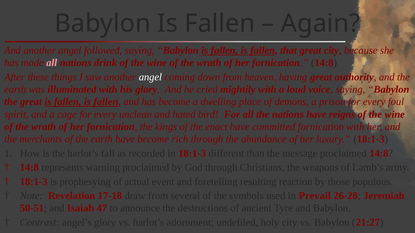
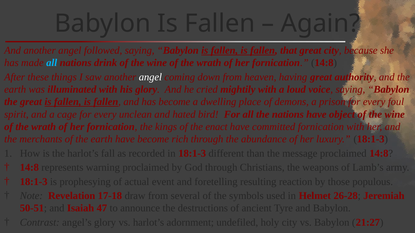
all at (52, 63) colour: pink -> light blue
reigns: reigns -> object
Prevail: Prevail -> Helmet
